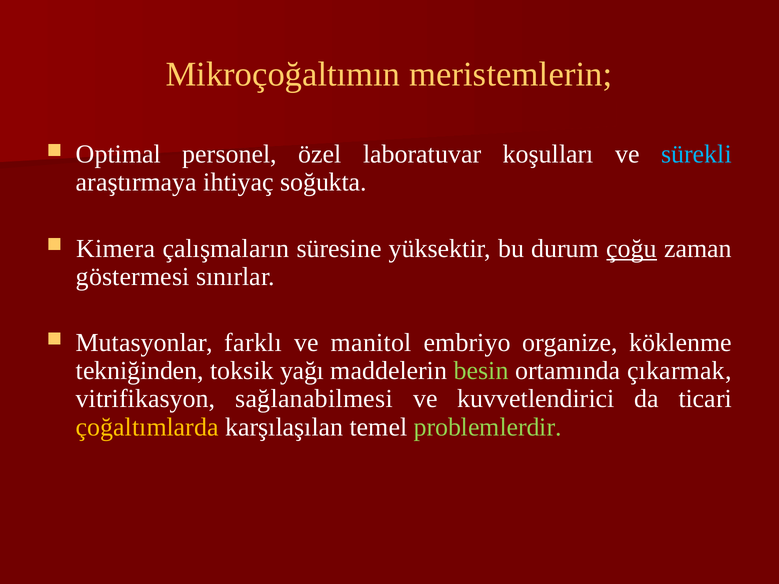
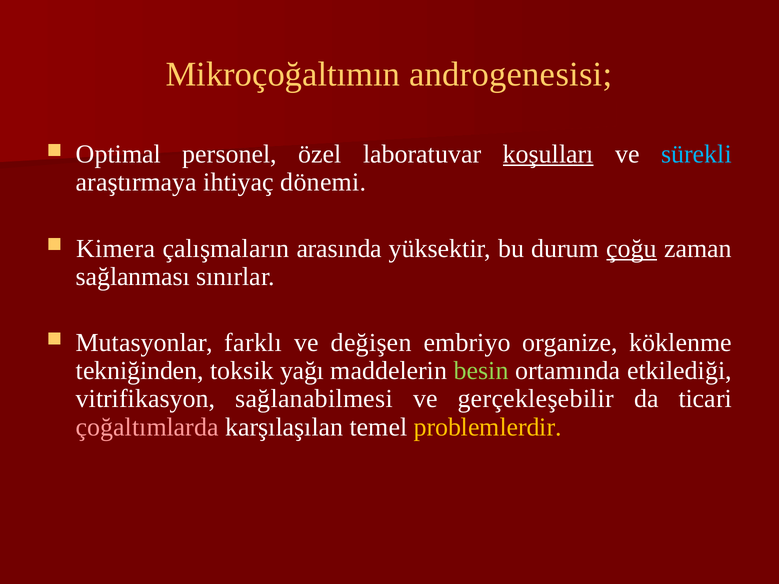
meristemlerin: meristemlerin -> androgenesisi
koşulları underline: none -> present
soğukta: soğukta -> dönemi
süresine: süresine -> arasında
göstermesi: göstermesi -> sağlanması
manitol: manitol -> değişen
çıkarmak: çıkarmak -> etkilediği
kuvvetlendirici: kuvvetlendirici -> gerçekleşebilir
çoğaltımlarda colour: yellow -> pink
problemlerdir colour: light green -> yellow
